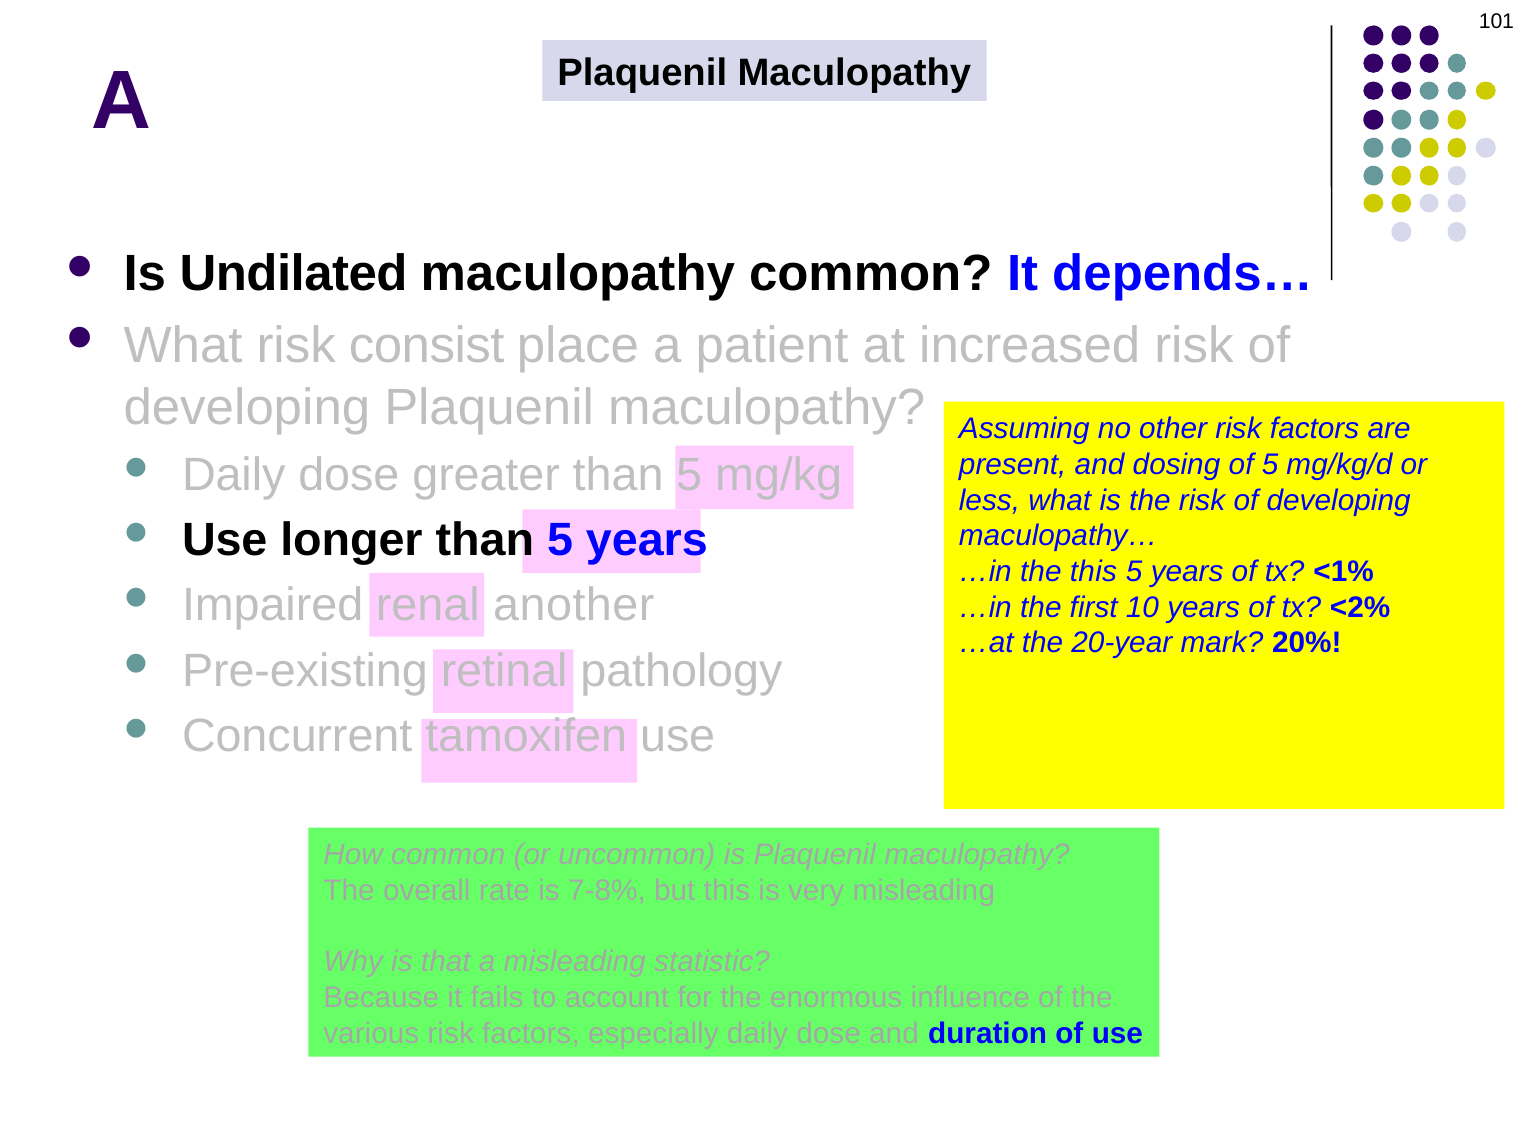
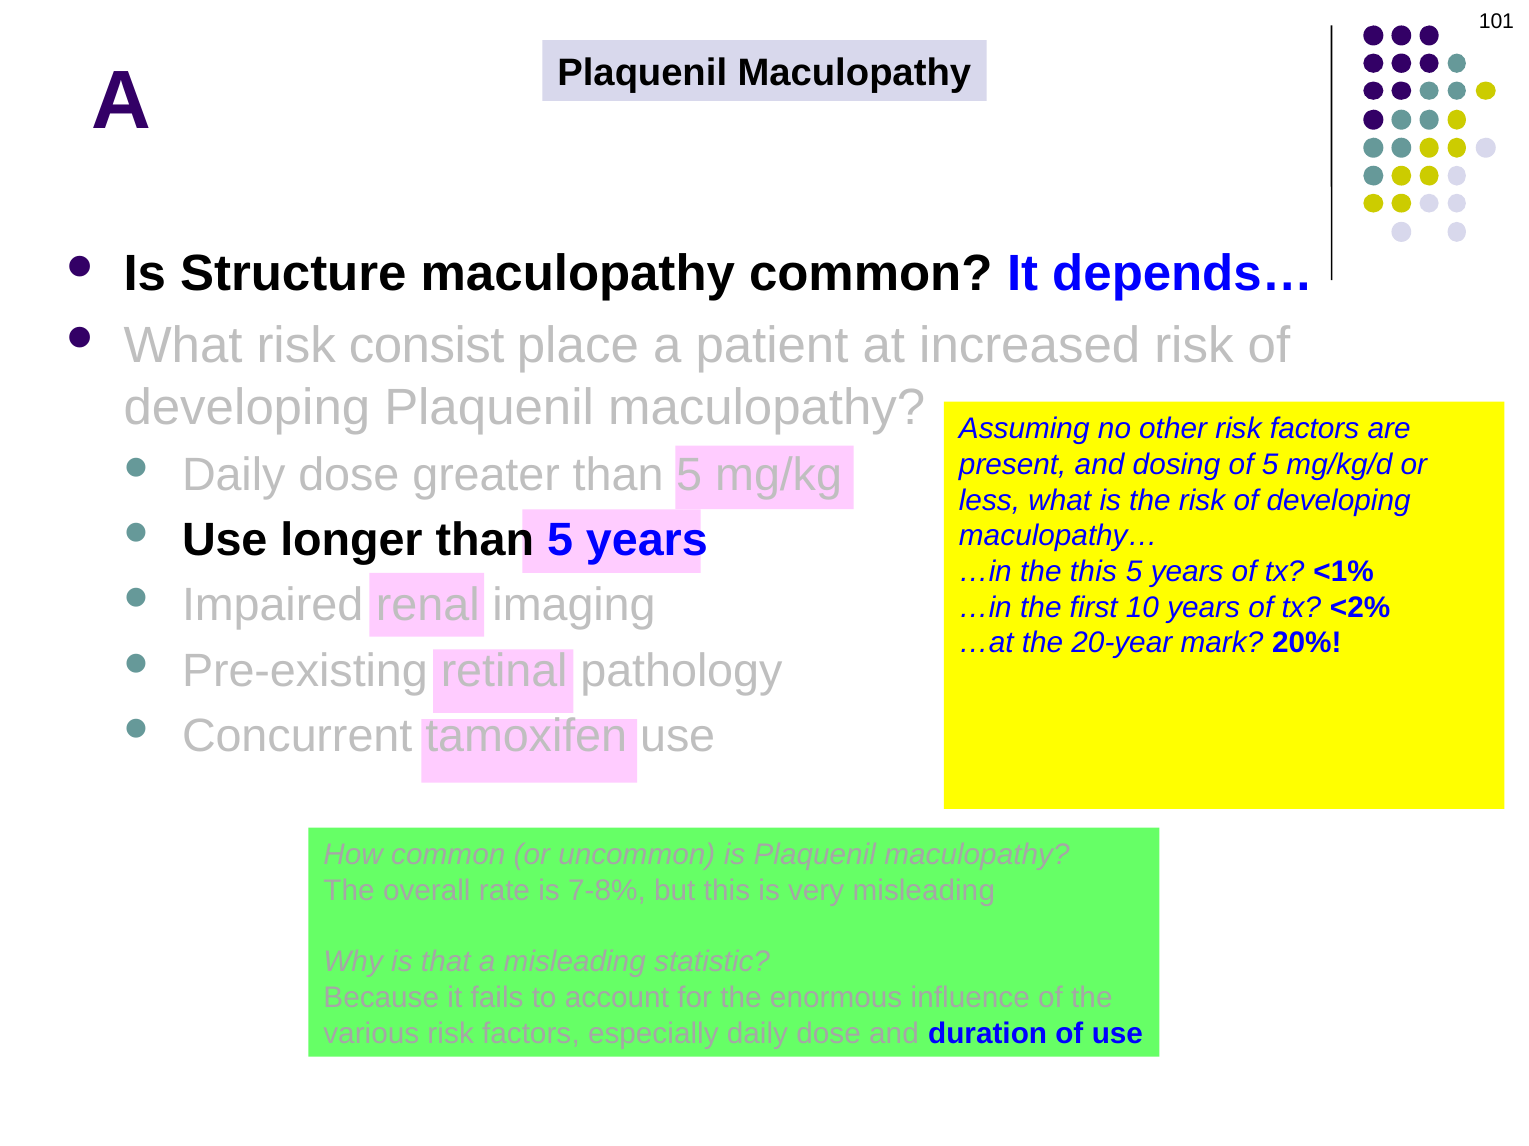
Undilated: Undilated -> Structure
another: another -> imaging
